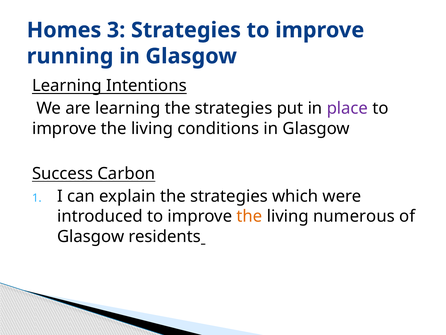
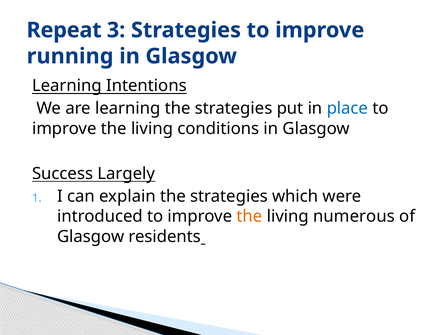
Homes: Homes -> Repeat
place colour: purple -> blue
Carbon: Carbon -> Largely
